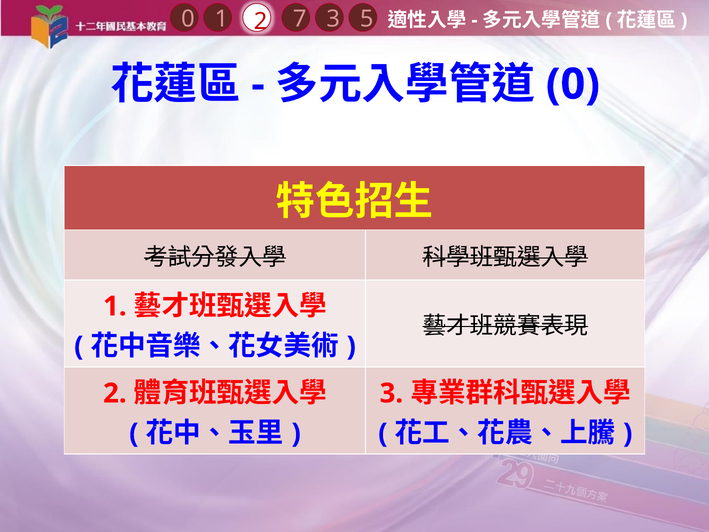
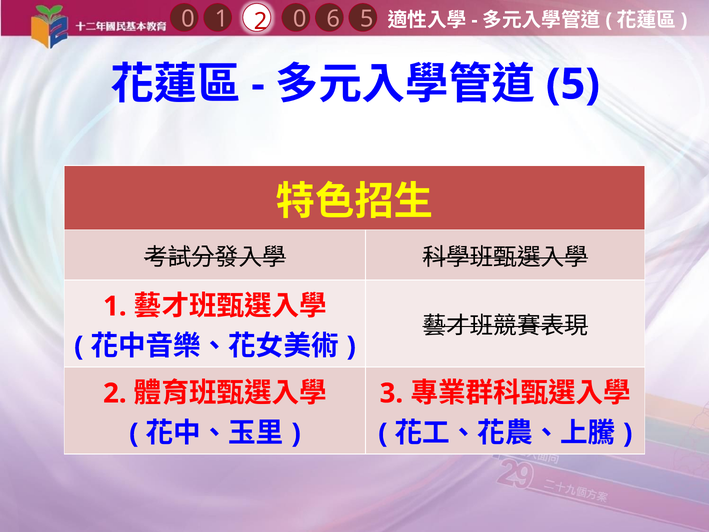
1 3: 3 -> 6
2 7: 7 -> 0
0 at (573, 84): 0 -> 5
